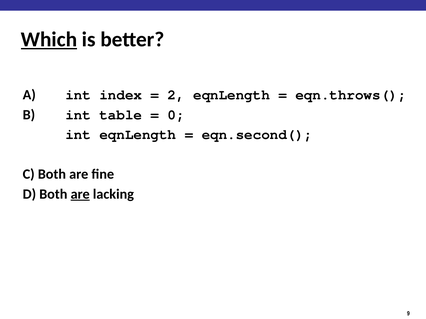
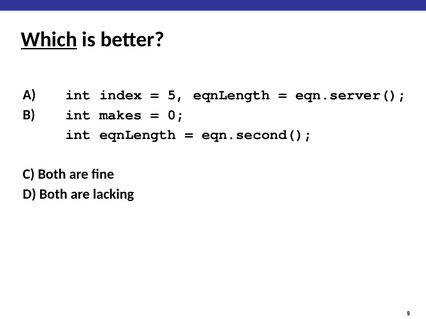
2: 2 -> 5
eqn.throws(: eqn.throws( -> eqn.server(
table: table -> makes
are at (80, 194) underline: present -> none
